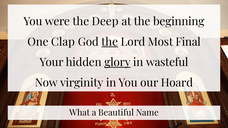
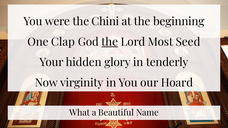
Deep: Deep -> Chini
Final: Final -> Seed
glory underline: present -> none
wasteful: wasteful -> tenderly
